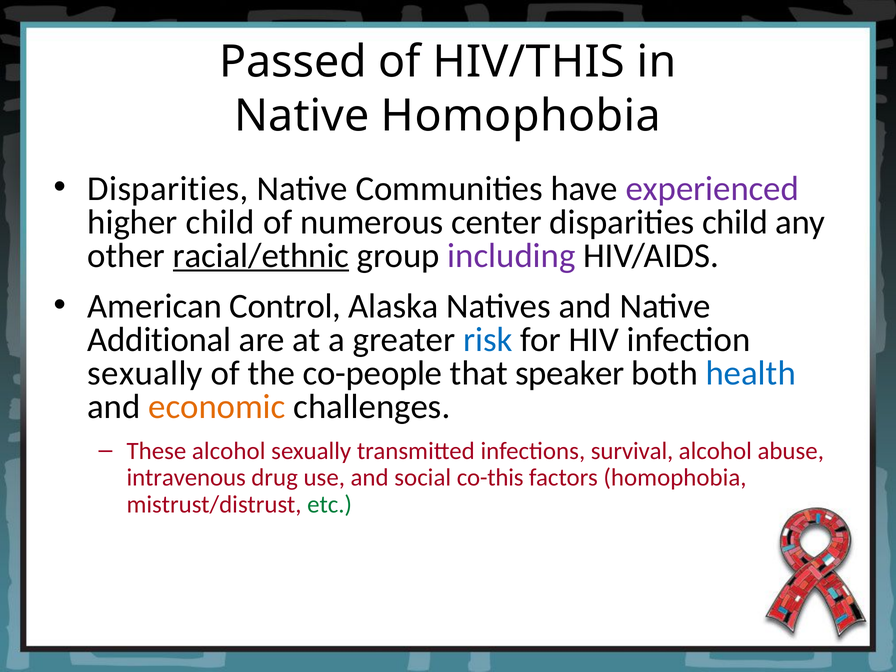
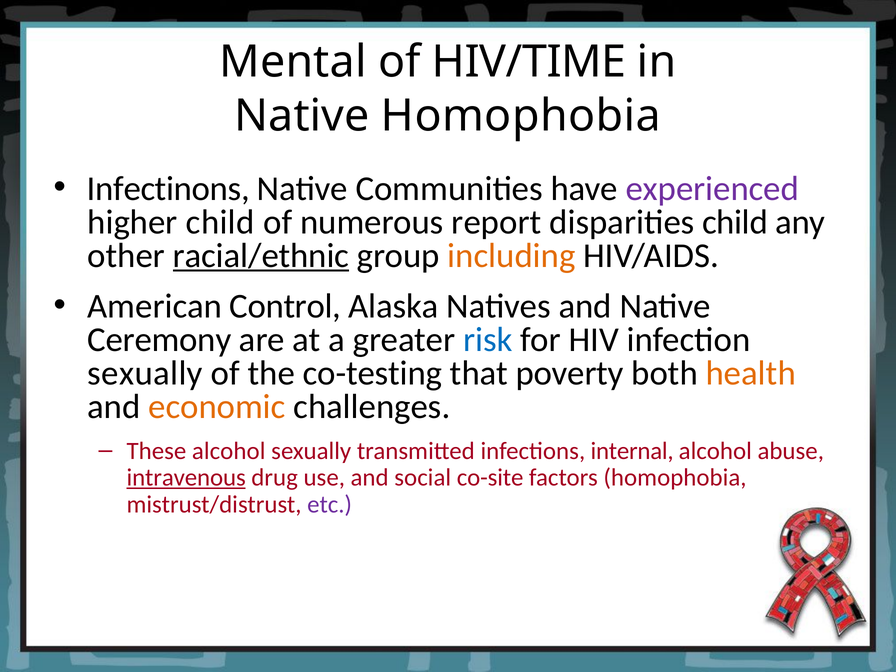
Passed: Passed -> Mental
HIV/THIS: HIV/THIS -> HIV/TIME
Disparities at (168, 189): Disparities -> Infectinons
center: center -> report
including colour: purple -> orange
Additional: Additional -> Ceremony
co-people: co-people -> co-testing
speaker: speaker -> poverty
health colour: blue -> orange
survival: survival -> internal
intravenous underline: none -> present
co-this: co-this -> co-site
etc colour: green -> purple
